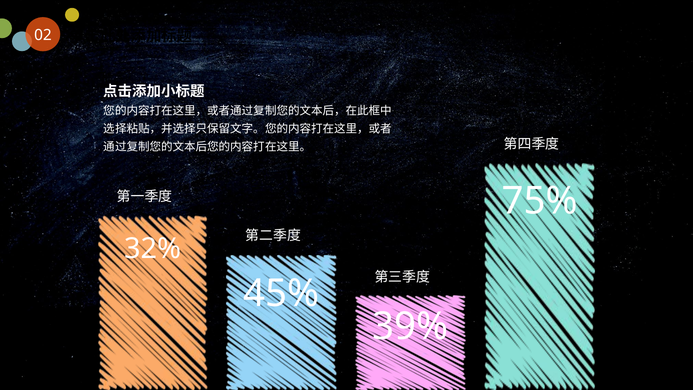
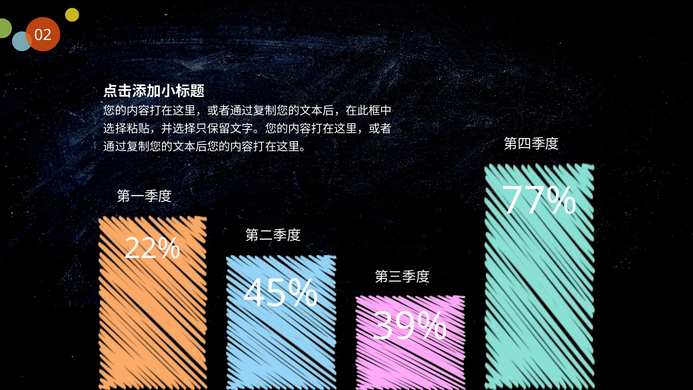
75%: 75% -> 77%
32%: 32% -> 22%
